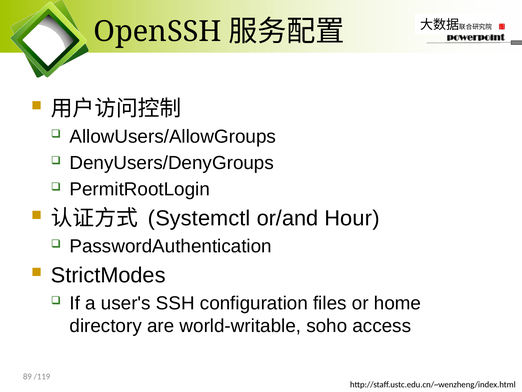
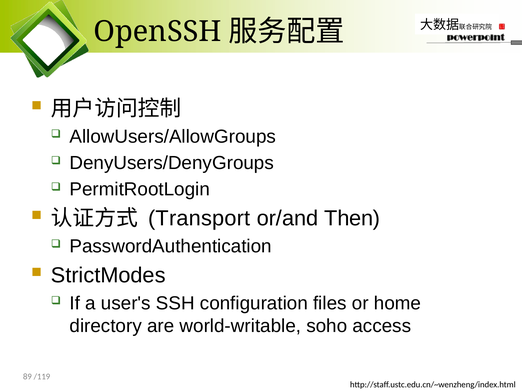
Systemctl: Systemctl -> Transport
Hour: Hour -> Then
